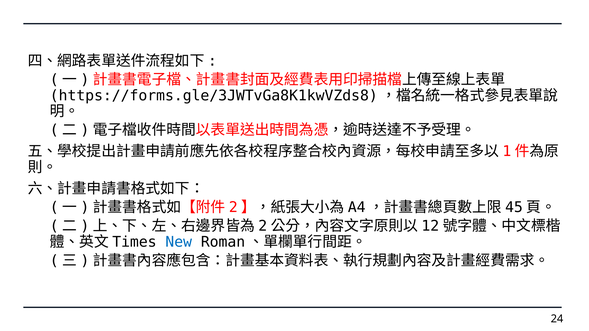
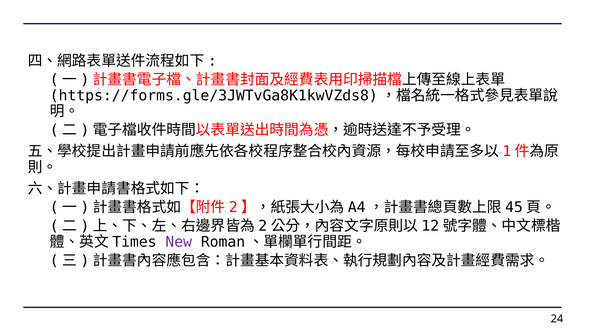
New colour: blue -> purple
